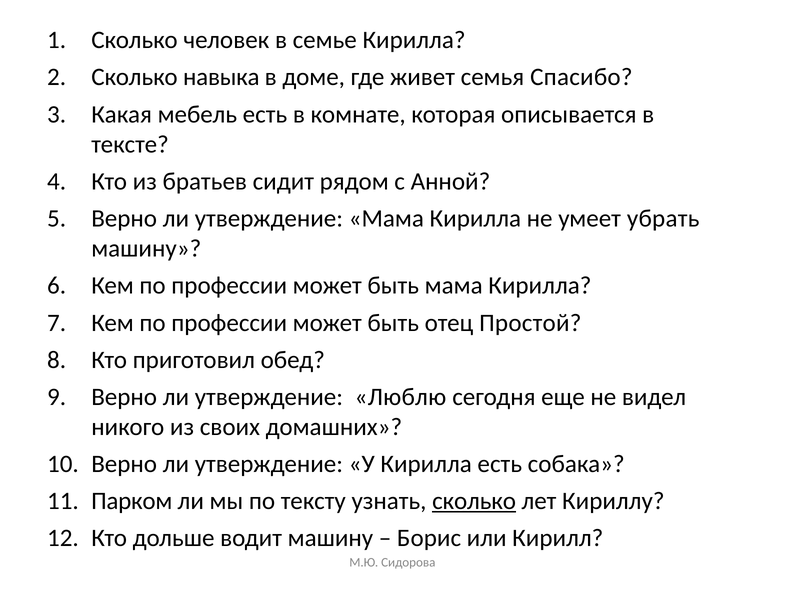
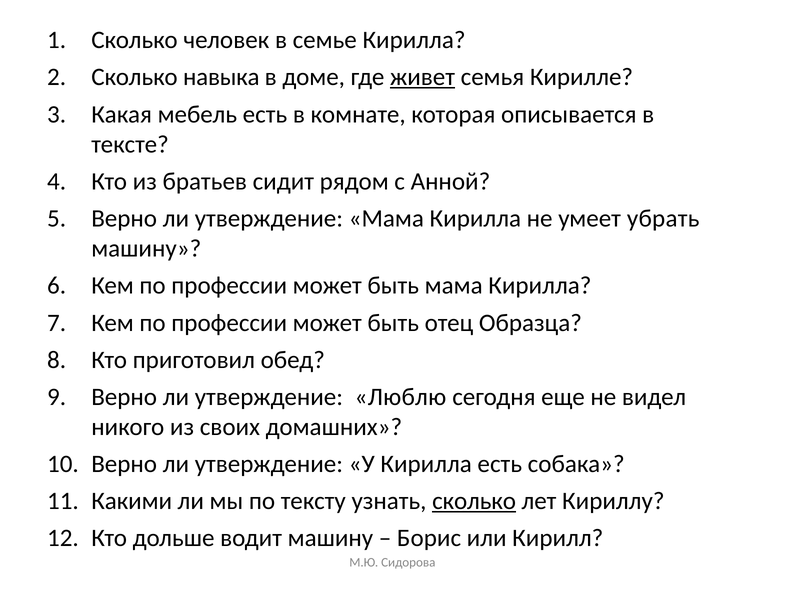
живет underline: none -> present
Спасибо: Спасибо -> Кирилле
Простой: Простой -> Образца
Парком: Парком -> Какими
